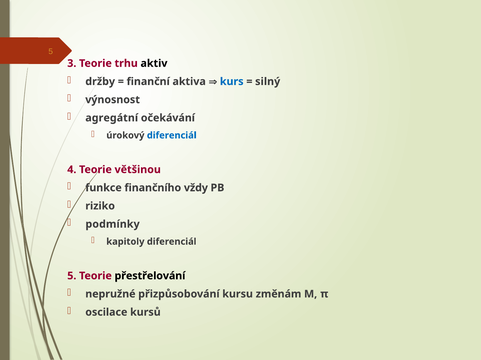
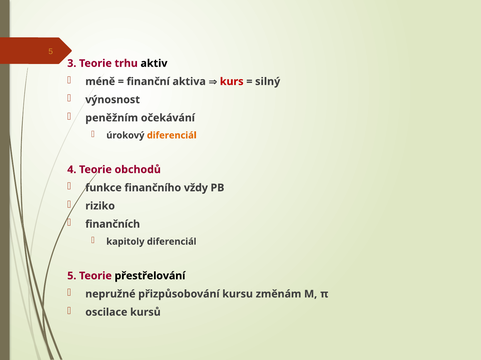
držby: držby -> méně
kurs colour: blue -> red
agregátní: agregátní -> peněžním
diferenciál at (172, 136) colour: blue -> orange
většinou: většinou -> obchodů
podmínky: podmínky -> finančních
